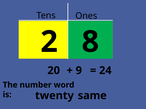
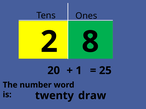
9: 9 -> 1
24: 24 -> 25
same: same -> draw
